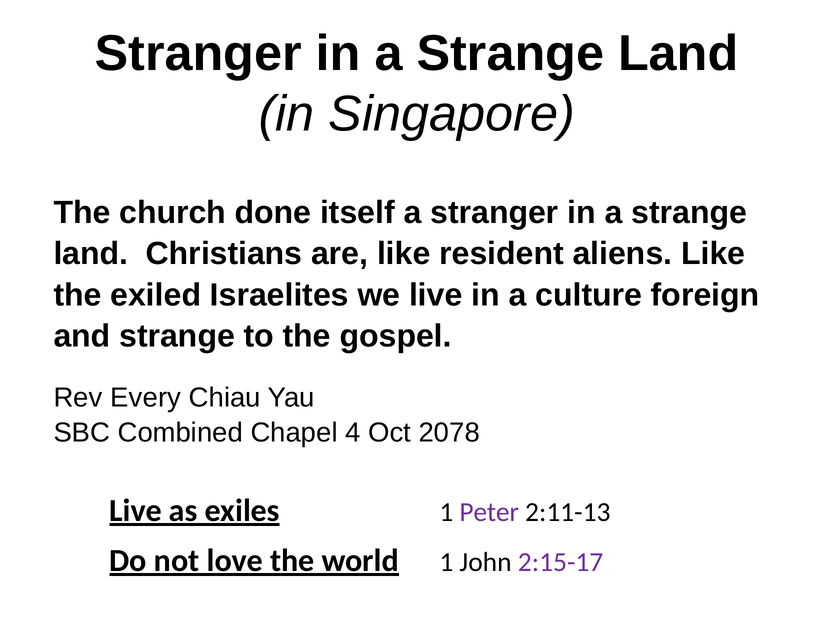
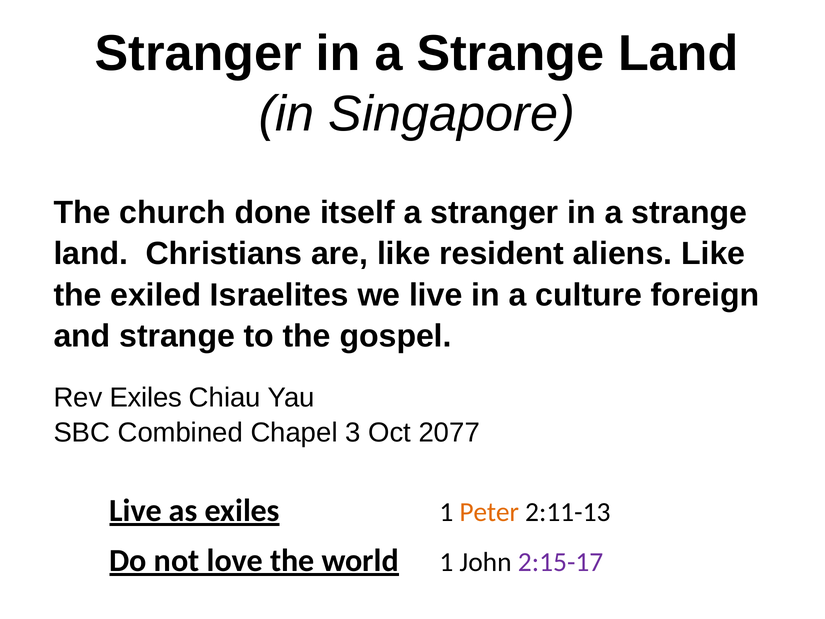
Rev Every: Every -> Exiles
4: 4 -> 3
2078: 2078 -> 2077
Peter colour: purple -> orange
